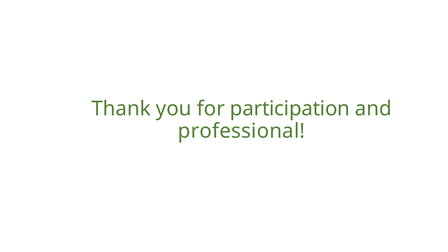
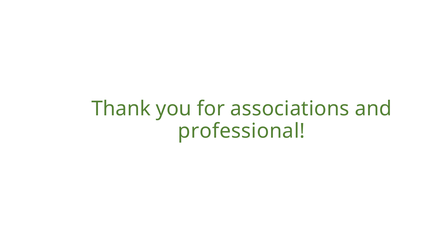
participation: participation -> associations
